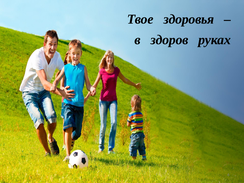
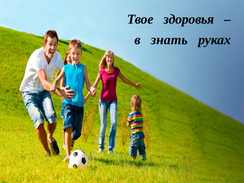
здоров: здоров -> знать
